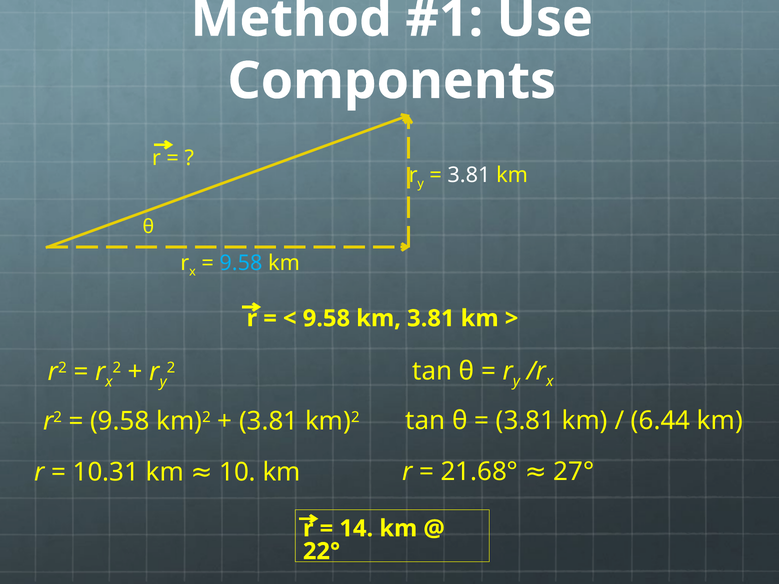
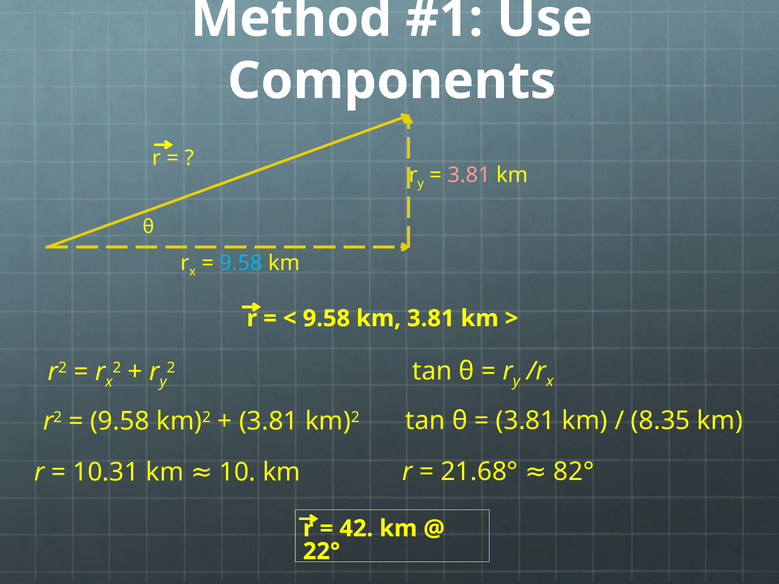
3.81 at (469, 175) colour: white -> pink
6.44: 6.44 -> 8.35
27°: 27° -> 82°
14: 14 -> 42
